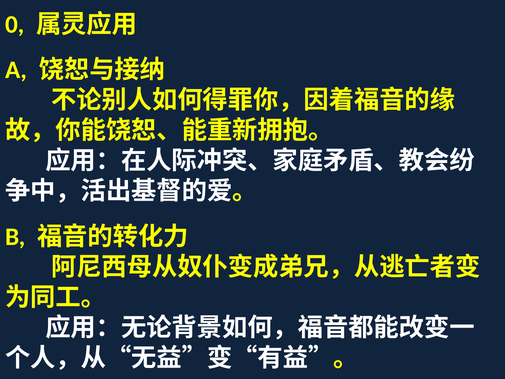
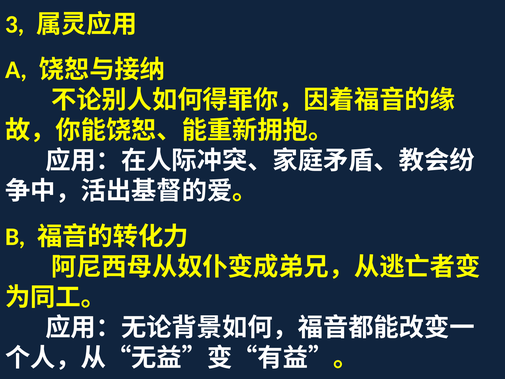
0: 0 -> 3
